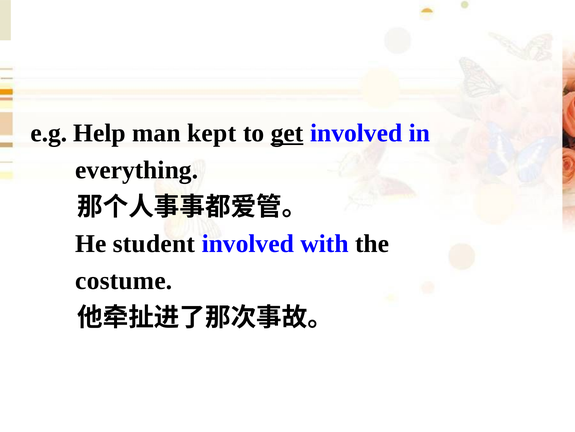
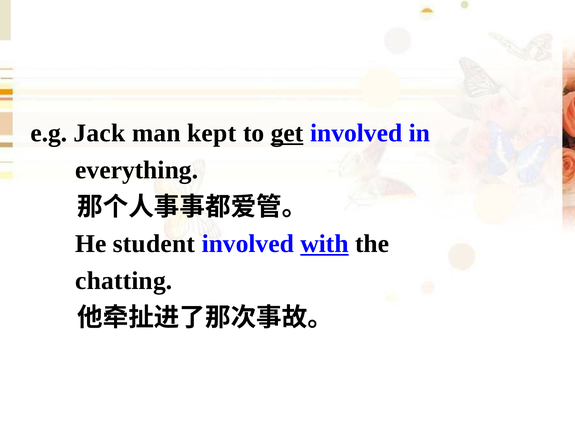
Help: Help -> Jack
with underline: none -> present
costume: costume -> chatting
